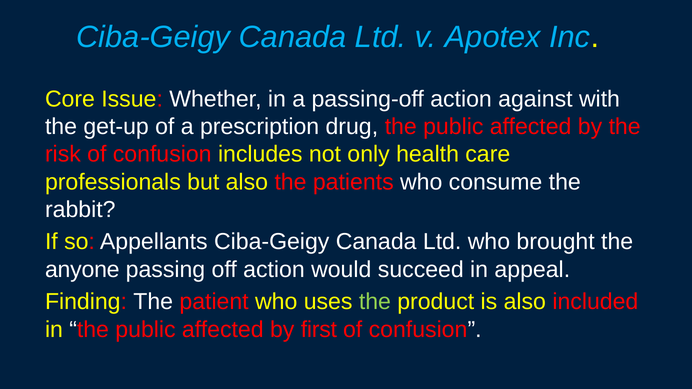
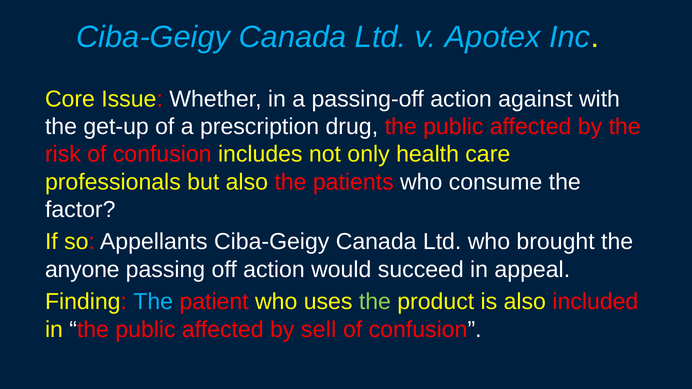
rabbit: rabbit -> factor
The at (153, 302) colour: white -> light blue
first: first -> sell
